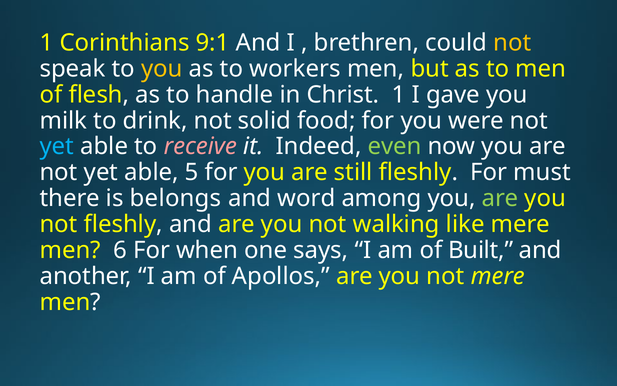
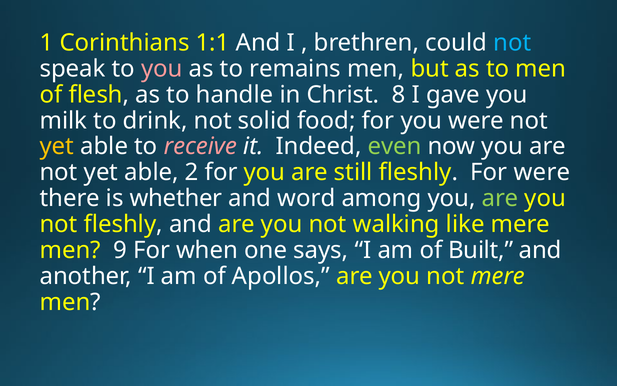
9:1: 9:1 -> 1:1
not at (512, 43) colour: yellow -> light blue
you at (162, 69) colour: yellow -> pink
workers: workers -> remains
Christ 1: 1 -> 8
yet at (57, 146) colour: light blue -> yellow
5: 5 -> 2
For must: must -> were
belongs: belongs -> whether
6: 6 -> 9
